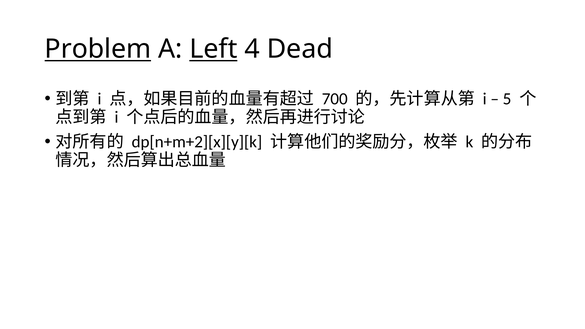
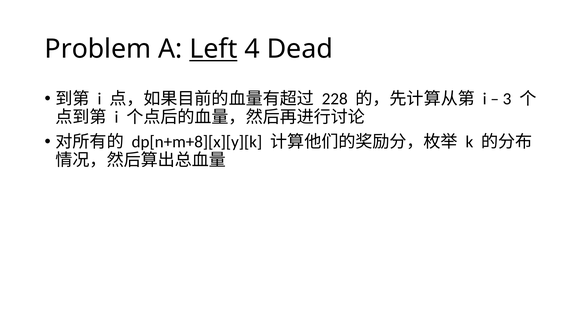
Problem underline: present -> none
700: 700 -> 228
5: 5 -> 3
dp[n+m+2][x][y][k: dp[n+m+2][x][y][k -> dp[n+m+8][x][y][k
